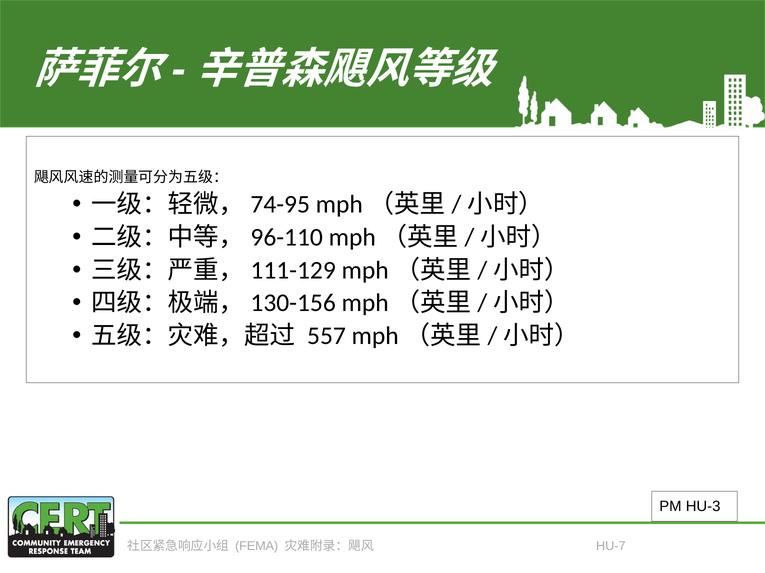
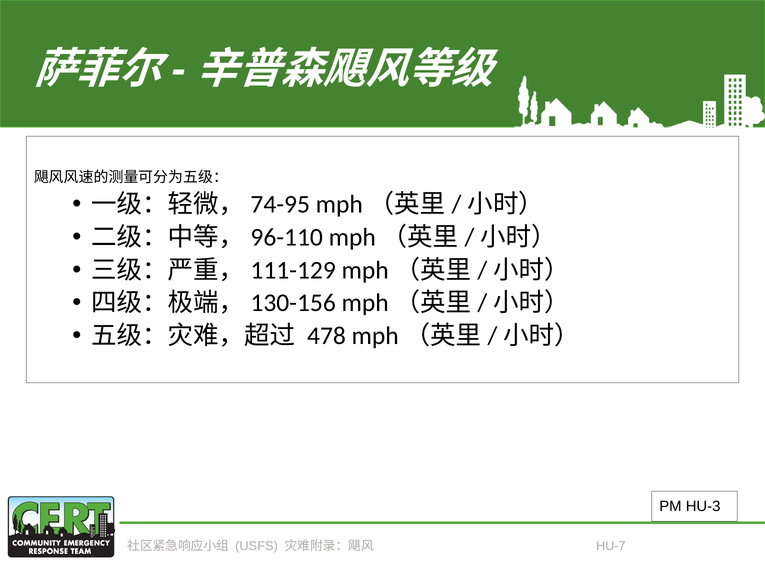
557: 557 -> 478
FEMA: FEMA -> USFS
